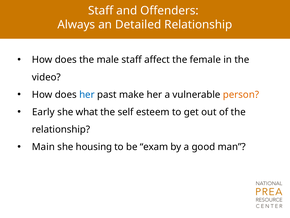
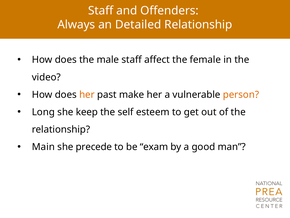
her at (87, 94) colour: blue -> orange
Early: Early -> Long
what: what -> keep
housing: housing -> precede
